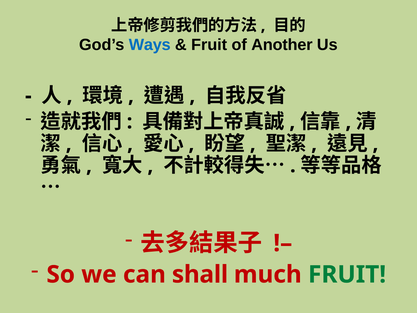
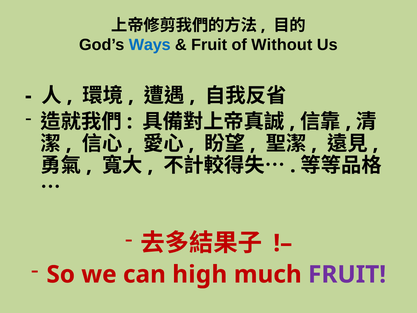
Another: Another -> Without
shall: shall -> high
FRUIT at (347, 274) colour: green -> purple
